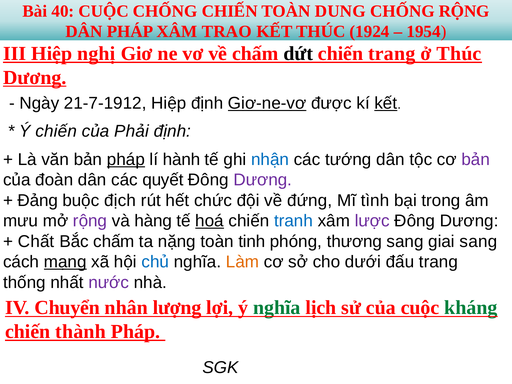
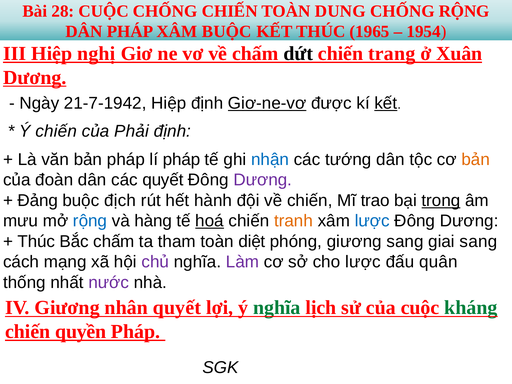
40: 40 -> 28
XÂM TRAO: TRAO -> BUỘC
1924: 1924 -> 1965
ở Thúc: Thúc -> Xuân
21-7-1912: 21-7-1912 -> 21-7-1942
pháp at (126, 160) underline: present -> none
lí hành: hành -> pháp
bản at (476, 160) colour: purple -> orange
chức: chức -> hành
về đứng: đứng -> chiến
tình: tình -> trao
trong underline: none -> present
rộng at (90, 221) colour: purple -> blue
tranh colour: blue -> orange
lược at (372, 221) colour: purple -> blue
Chất at (36, 241): Chất -> Thúc
nặng: nặng -> tham
tinh: tinh -> diệt
phóng thương: thương -> giương
mạng underline: present -> none
chủ colour: blue -> purple
Làm colour: orange -> purple
cho dưới: dưới -> lược
đấu trang: trang -> quân
IV Chuyển: Chuyển -> Giương
nhân lượng: lượng -> quyết
thành: thành -> quyền
